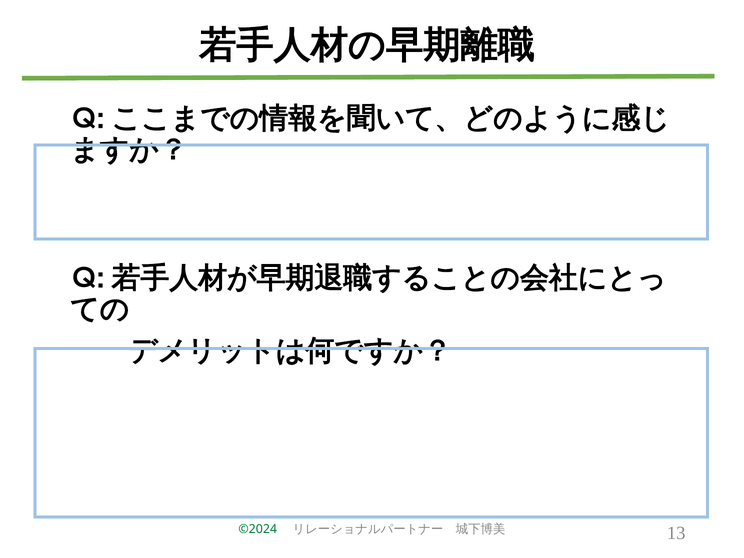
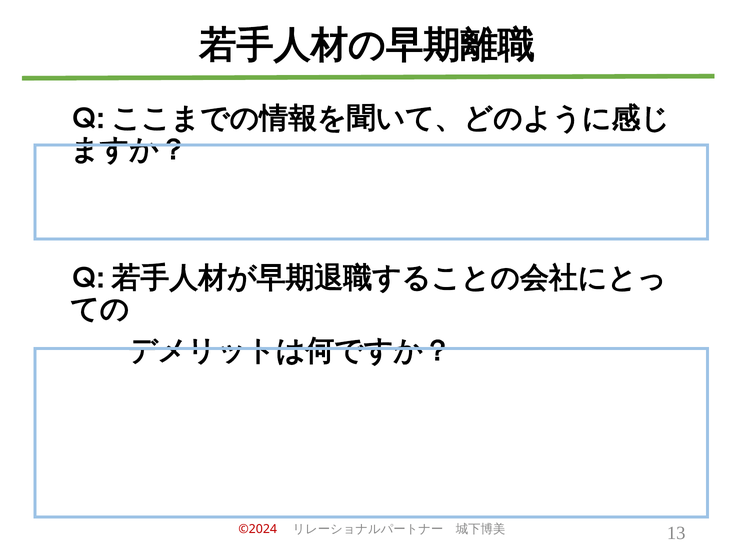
©2024 colour: green -> red
